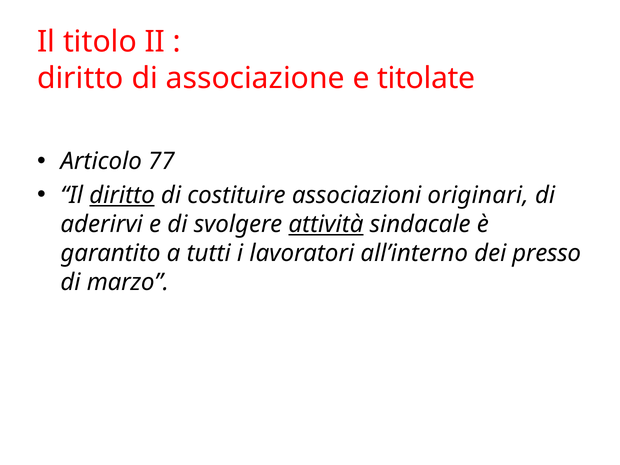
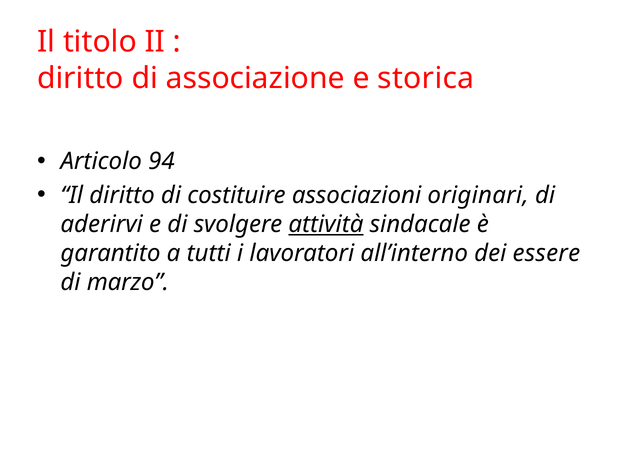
titolate: titolate -> storica
77: 77 -> 94
diritto at (122, 195) underline: present -> none
presso: presso -> essere
